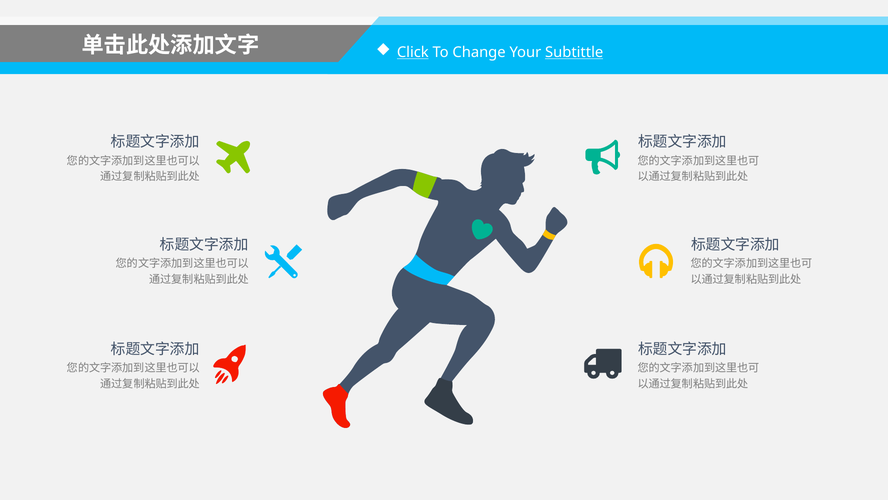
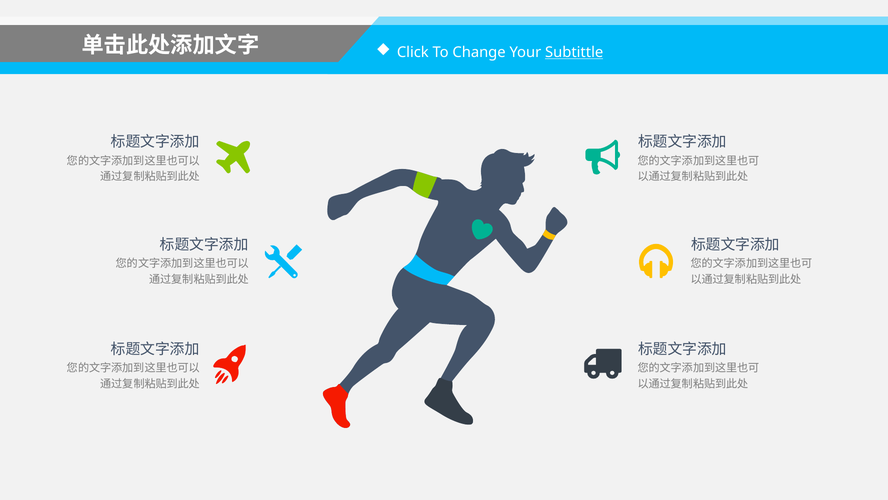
Click underline: present -> none
